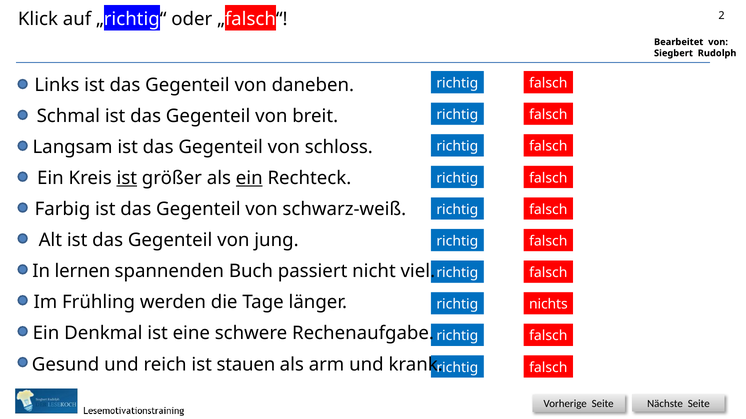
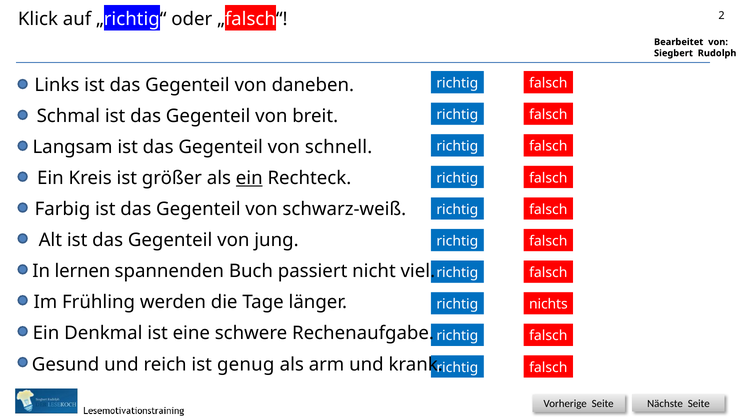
schloss: schloss -> schnell
ist at (127, 178) underline: present -> none
stauen: stauen -> genug
